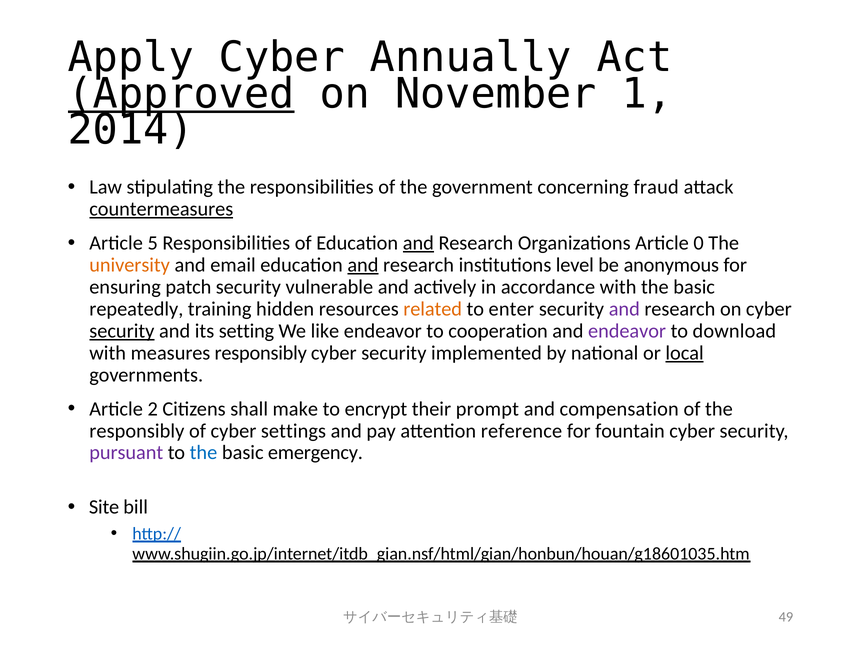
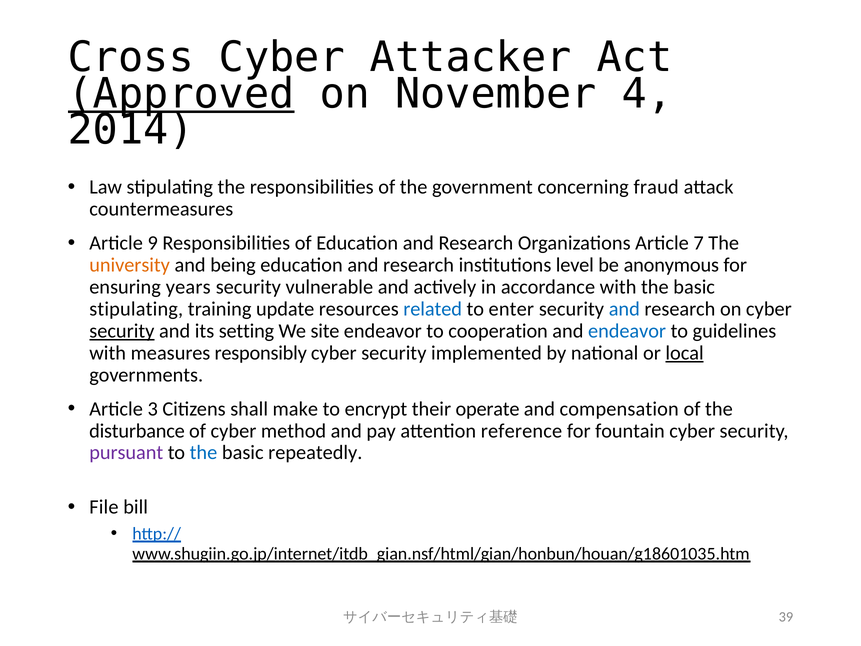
Apply: Apply -> Cross
Annually: Annually -> Attacker
1: 1 -> 4
countermeasures underline: present -> none
5: 5 -> 9
and at (418, 243) underline: present -> none
0: 0 -> 7
email: email -> being
and at (363, 265) underline: present -> none
patch: patch -> years
repeatedly at (136, 309): repeatedly -> stipulating
hidden: hidden -> update
related colour: orange -> blue
and at (624, 309) colour: purple -> blue
like: like -> site
endeavor at (627, 331) colour: purple -> blue
download: download -> guidelines
2: 2 -> 3
prompt: prompt -> operate
responsibly at (137, 431): responsibly -> disturbance
settings: settings -> method
emergency: emergency -> repeatedly
Site: Site -> File
49: 49 -> 39
